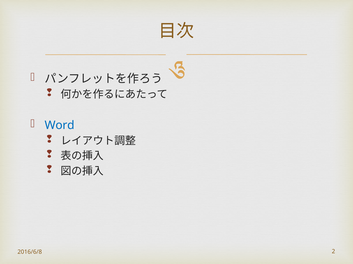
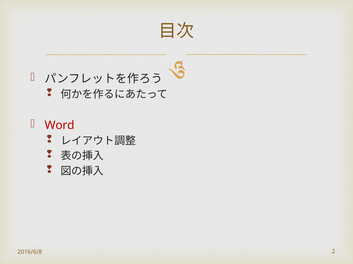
Word colour: blue -> red
